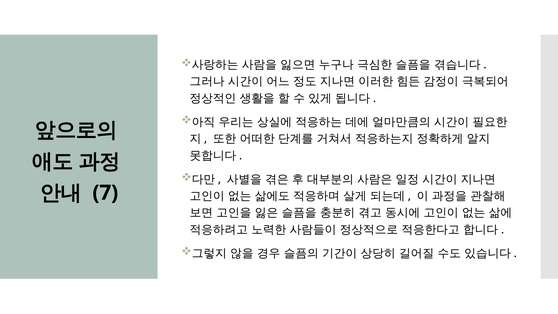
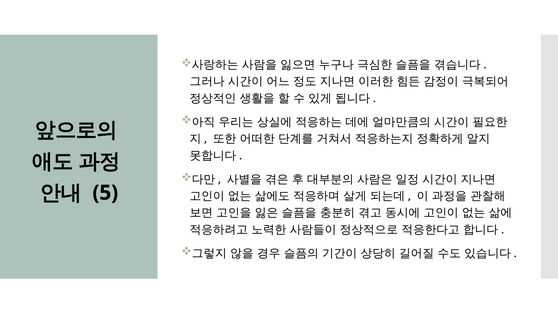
7: 7 -> 5
